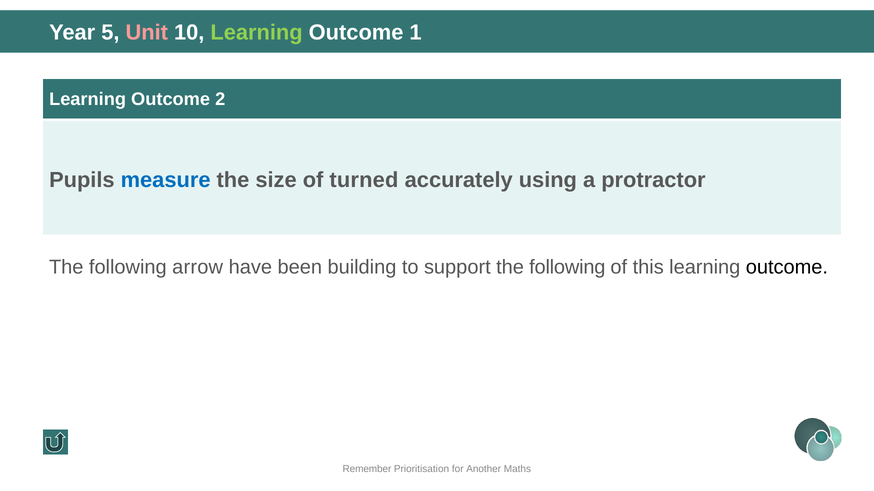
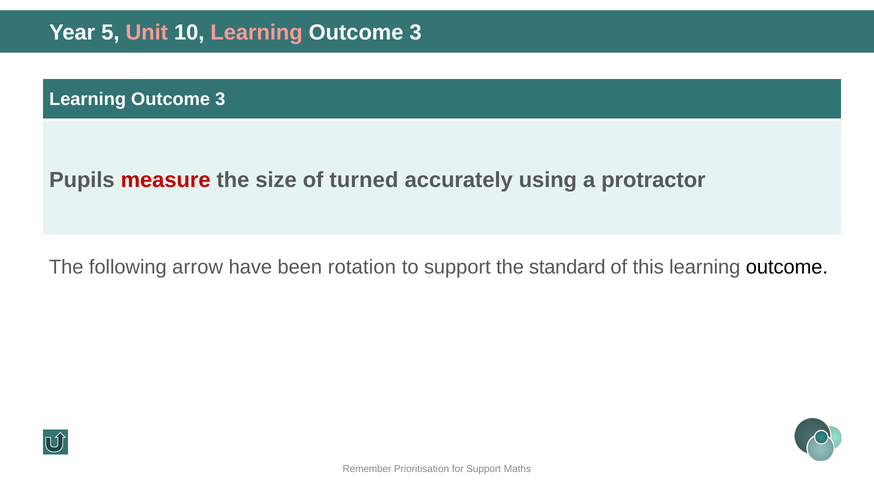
Learning at (257, 33) colour: light green -> pink
1 at (415, 33): 1 -> 3
2 at (220, 100): 2 -> 3
measure colour: blue -> red
building: building -> rotation
support the following: following -> standard
for Another: Another -> Support
